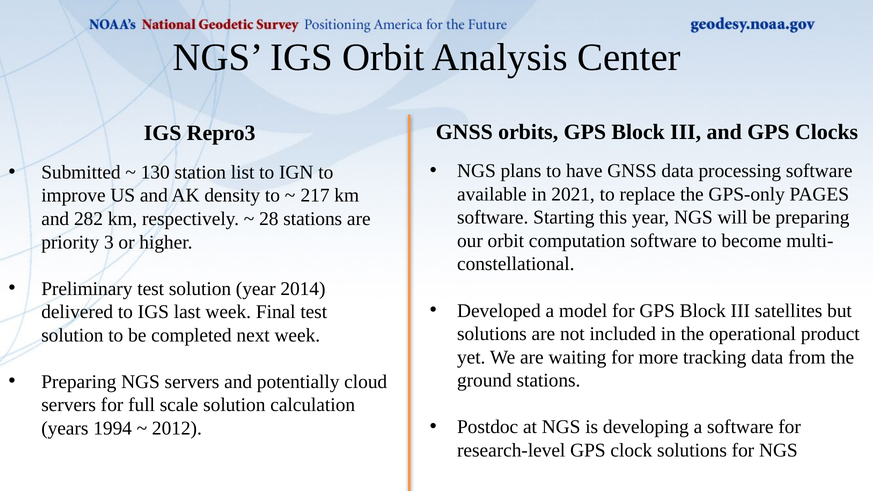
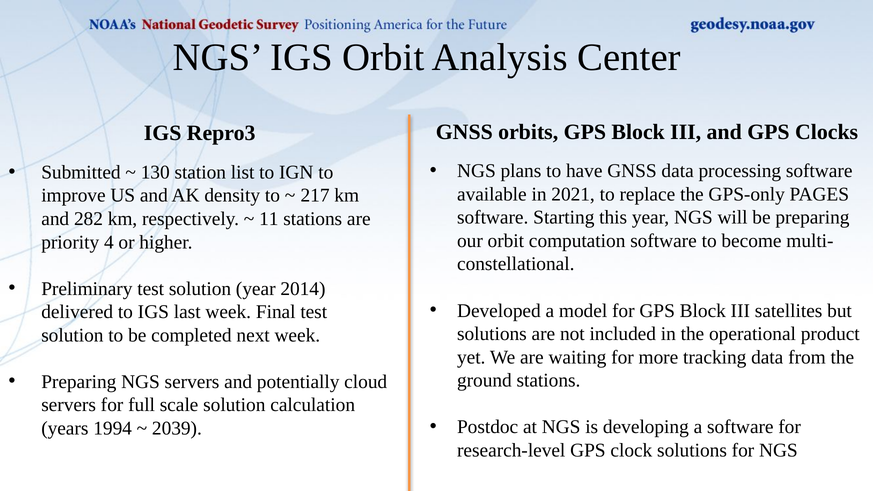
28: 28 -> 11
3: 3 -> 4
2012: 2012 -> 2039
